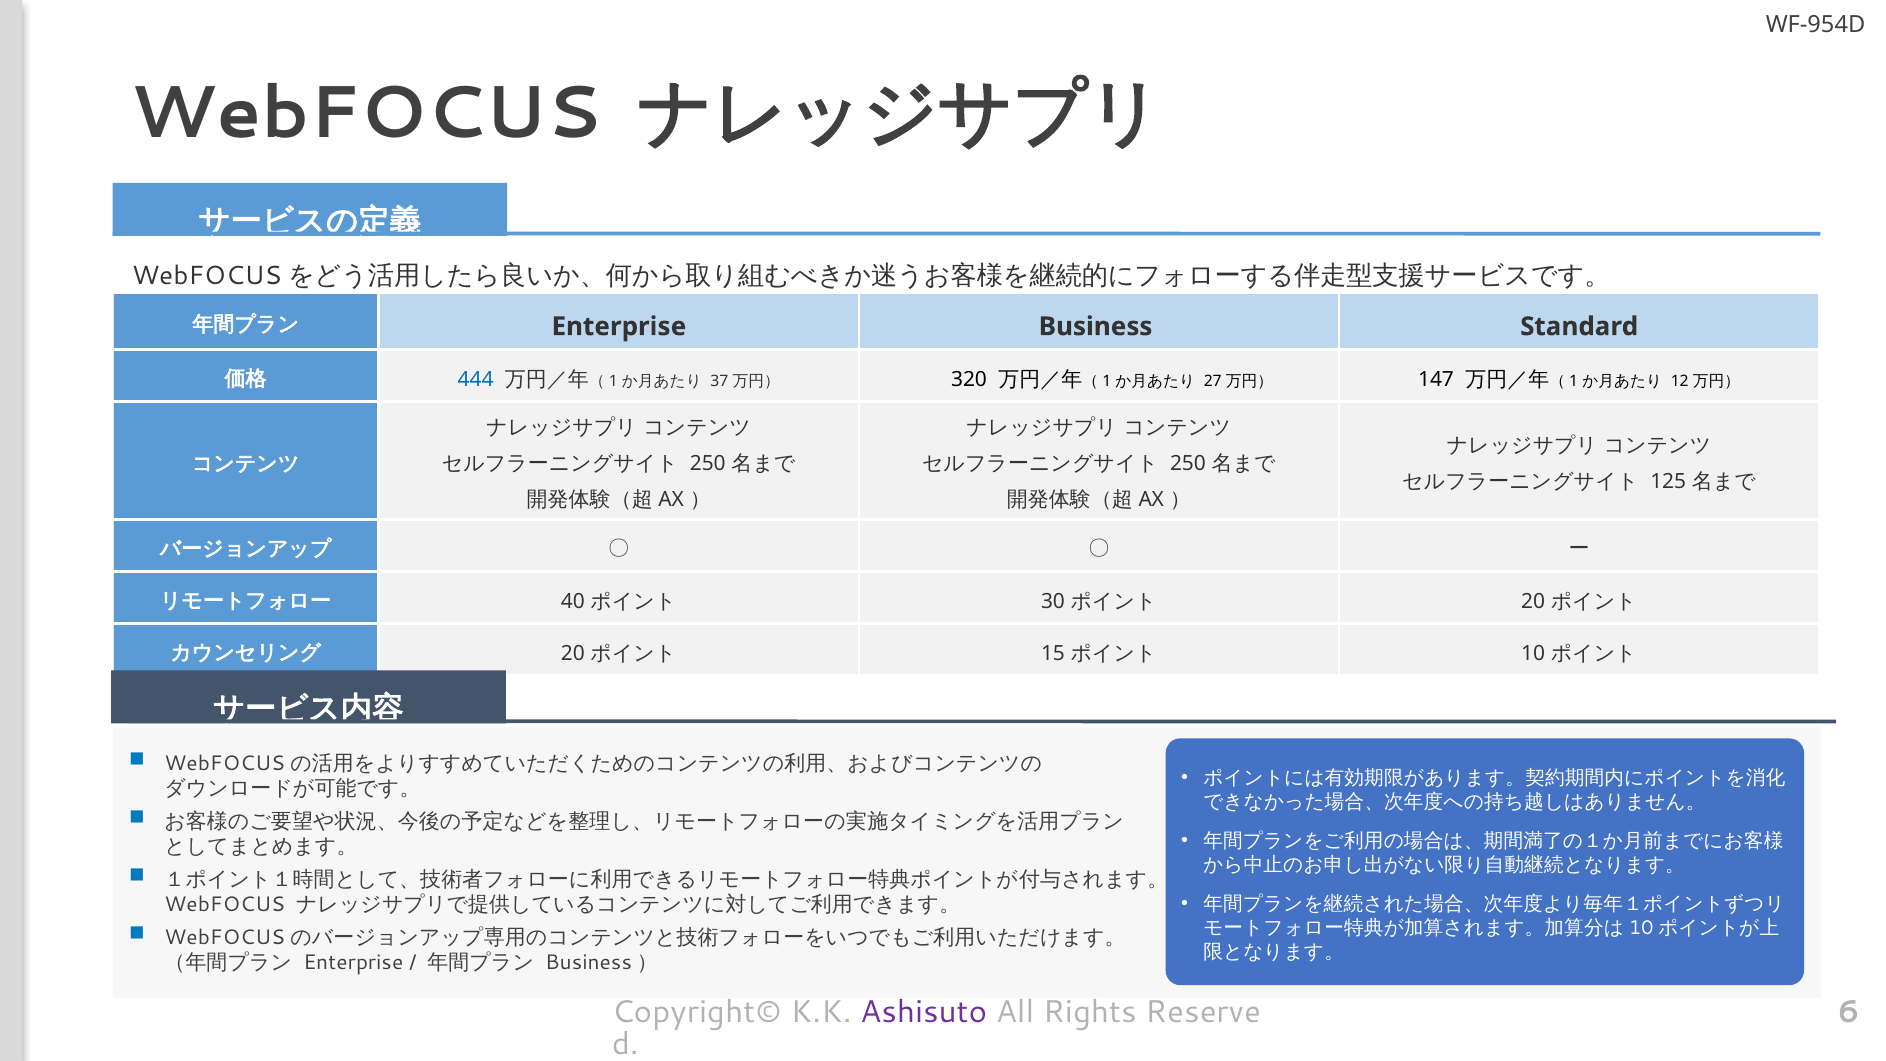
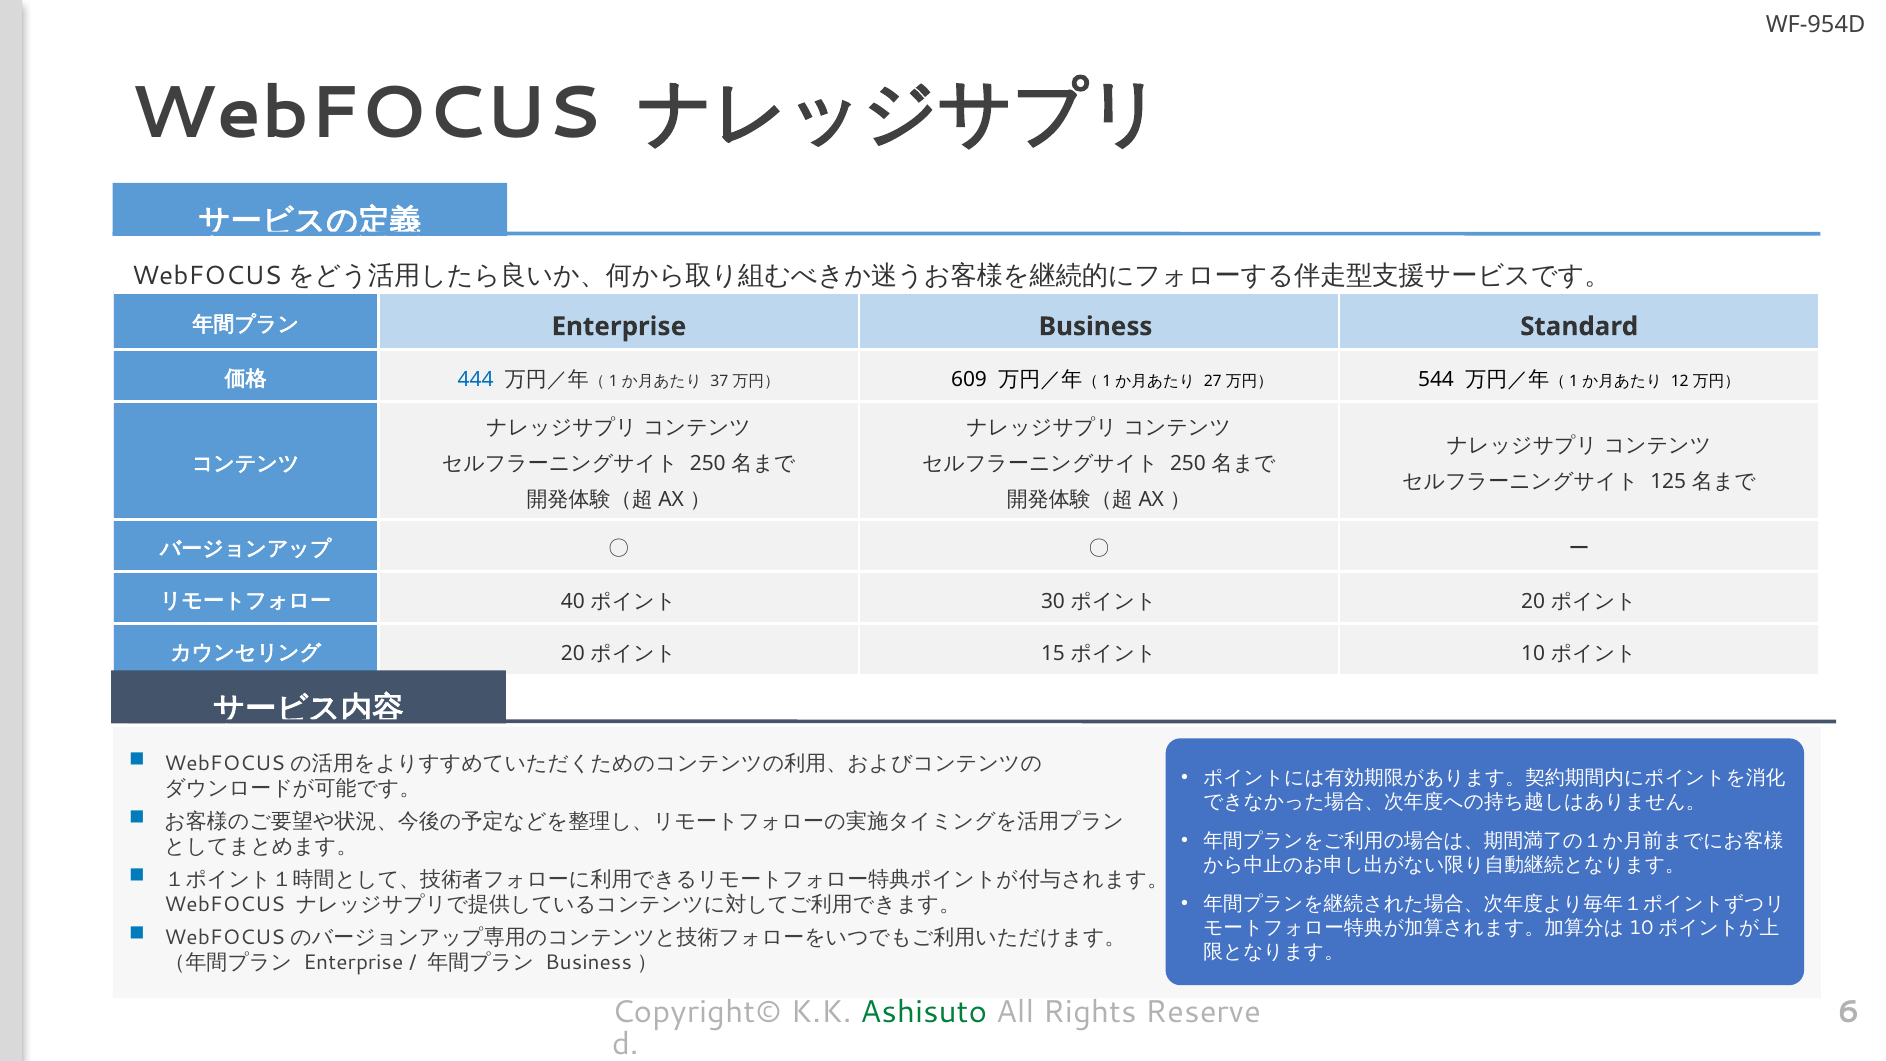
320: 320 -> 609
147: 147 -> 544
Ashisuto colour: purple -> green
